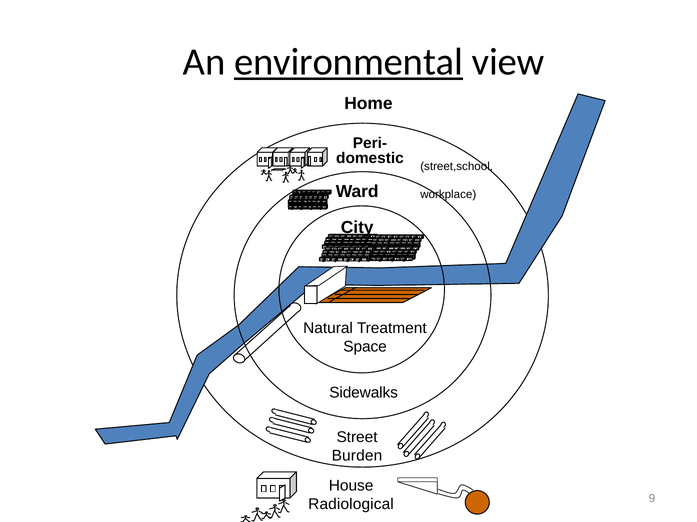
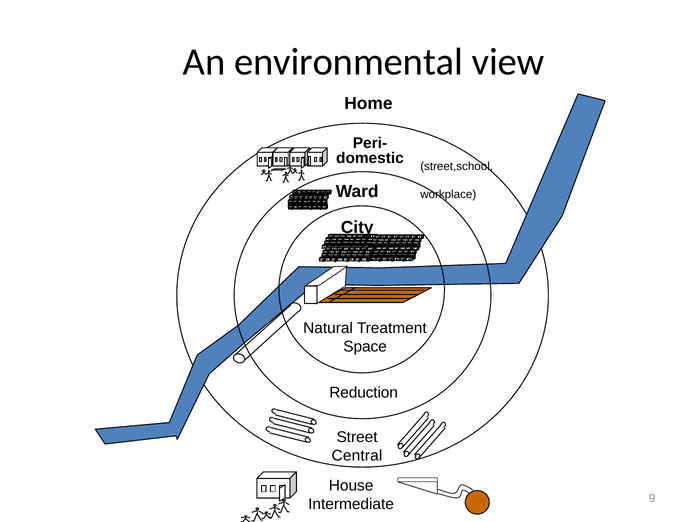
environmental underline: present -> none
Sidewalks: Sidewalks -> Reduction
Burden: Burden -> Central
Radiological: Radiological -> Intermediate
